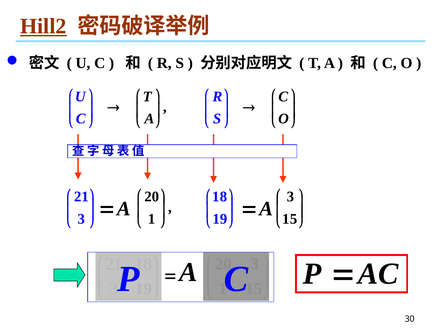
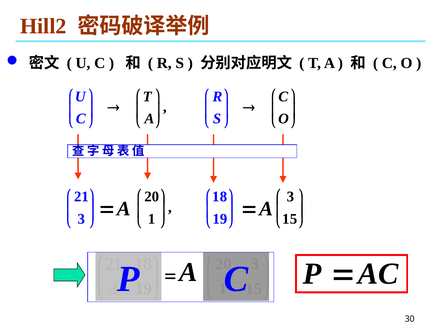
Hill2 underline: present -> none
